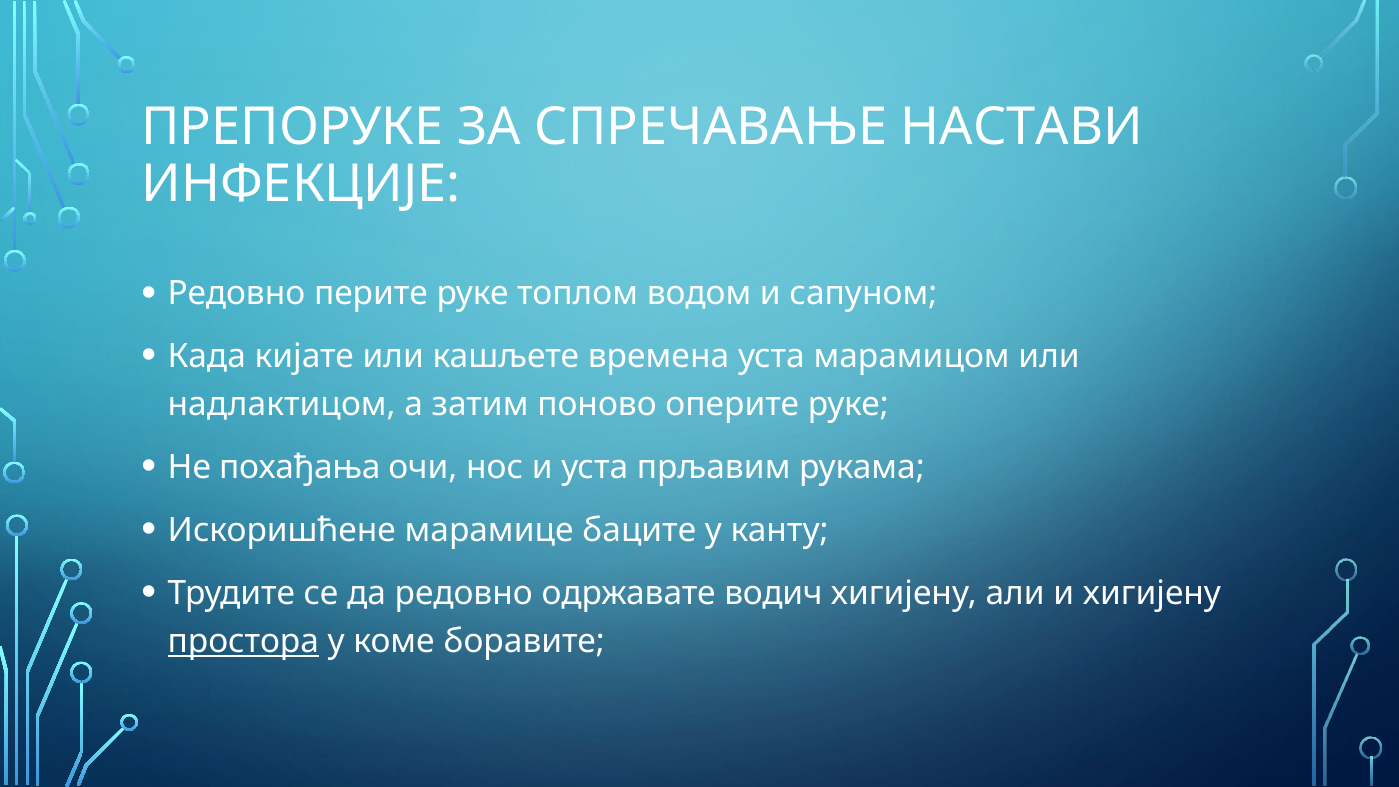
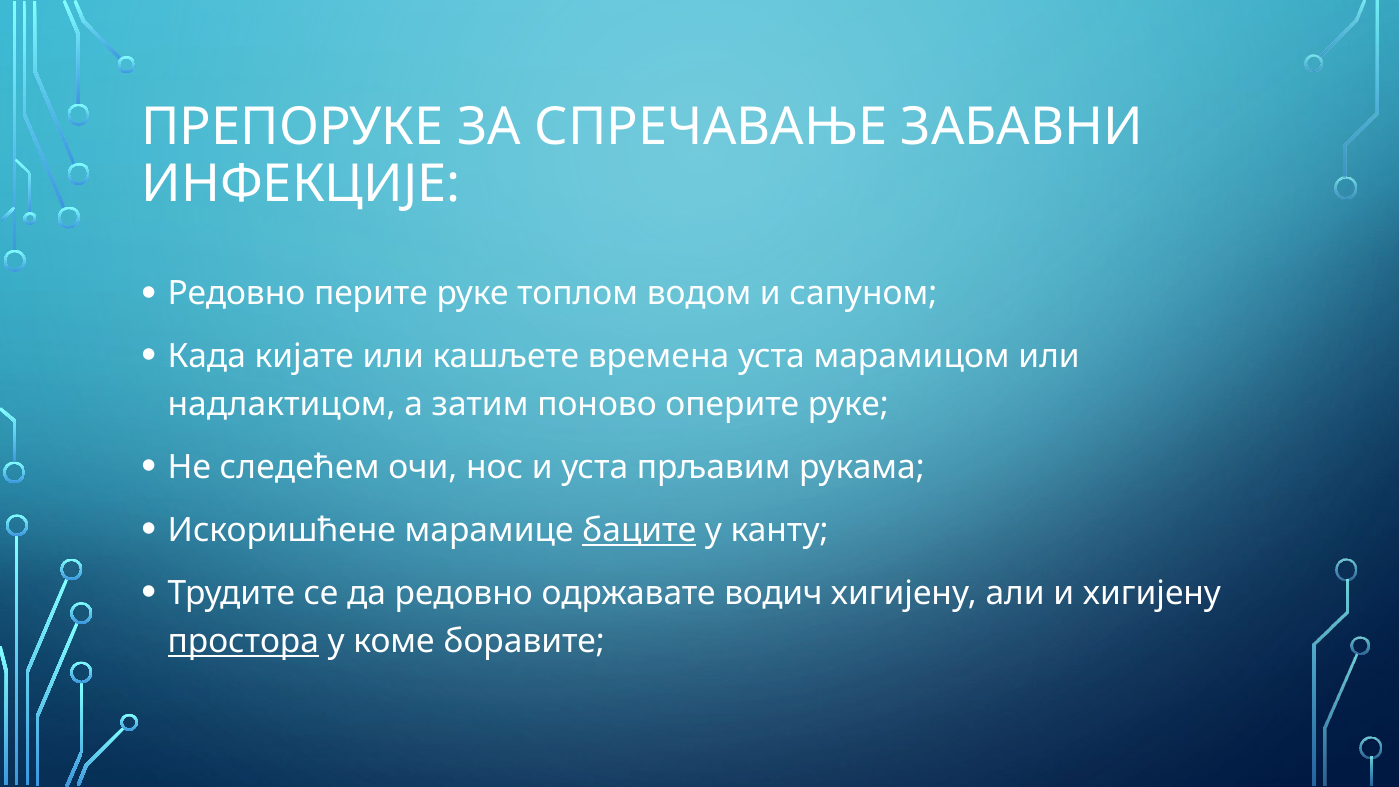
НАСТАВИ: НАСТАВИ -> ЗАБАВНИ
похађања: похађања -> следећем
баците underline: none -> present
